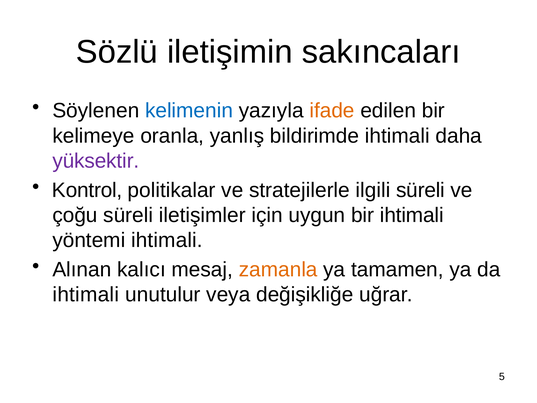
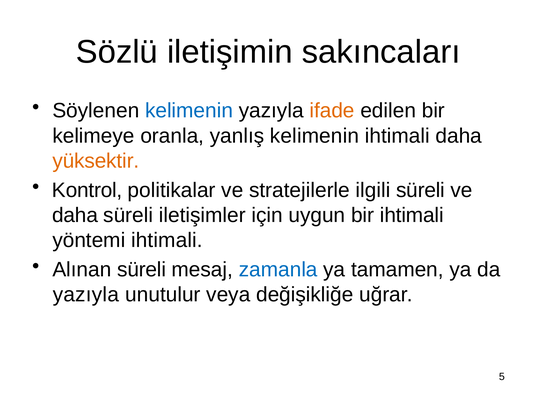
yanlış bildirimde: bildirimde -> kelimenin
yüksektir colour: purple -> orange
çoğu at (75, 215): çoğu -> daha
Alınan kalıcı: kalıcı -> süreli
zamanla colour: orange -> blue
ihtimali at (86, 295): ihtimali -> yazıyla
